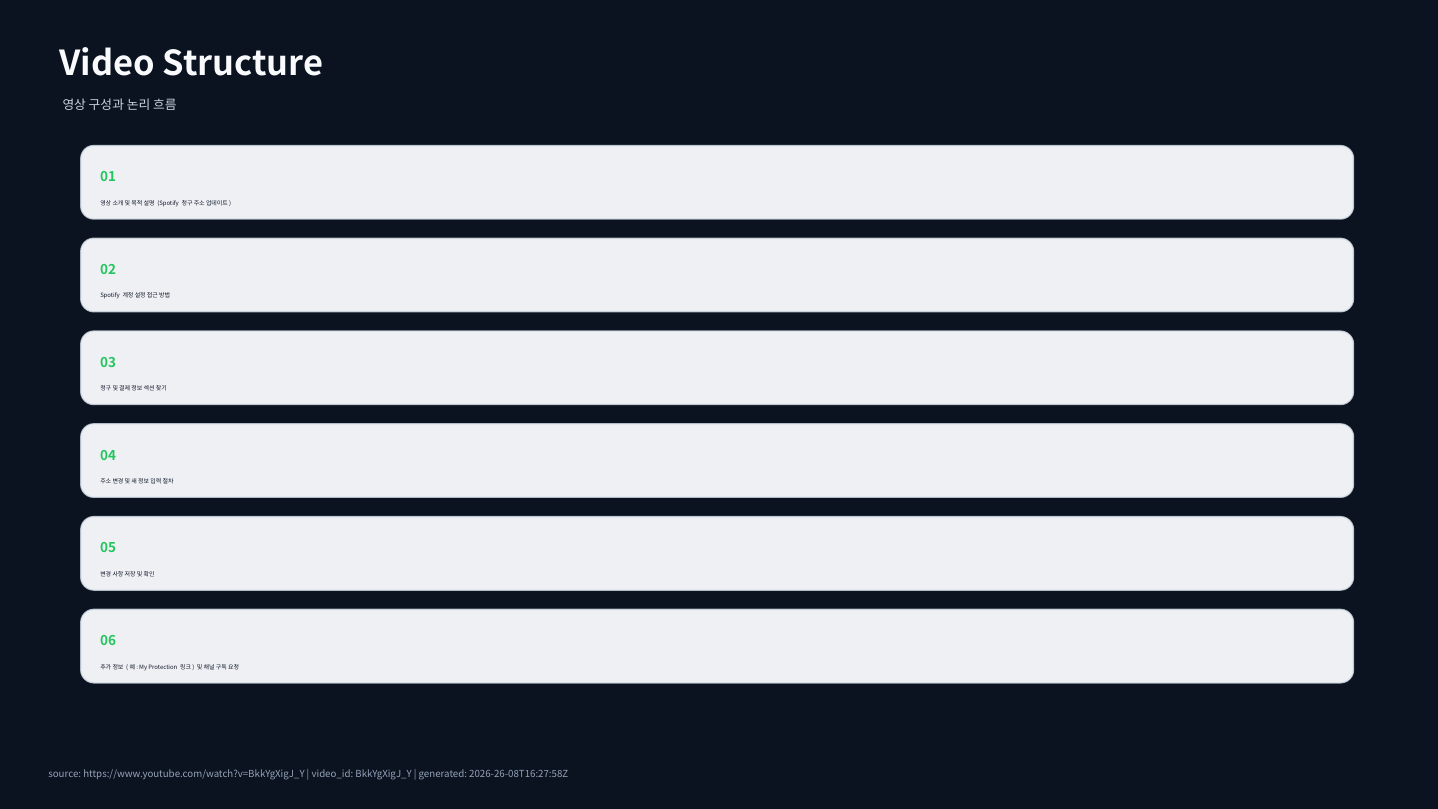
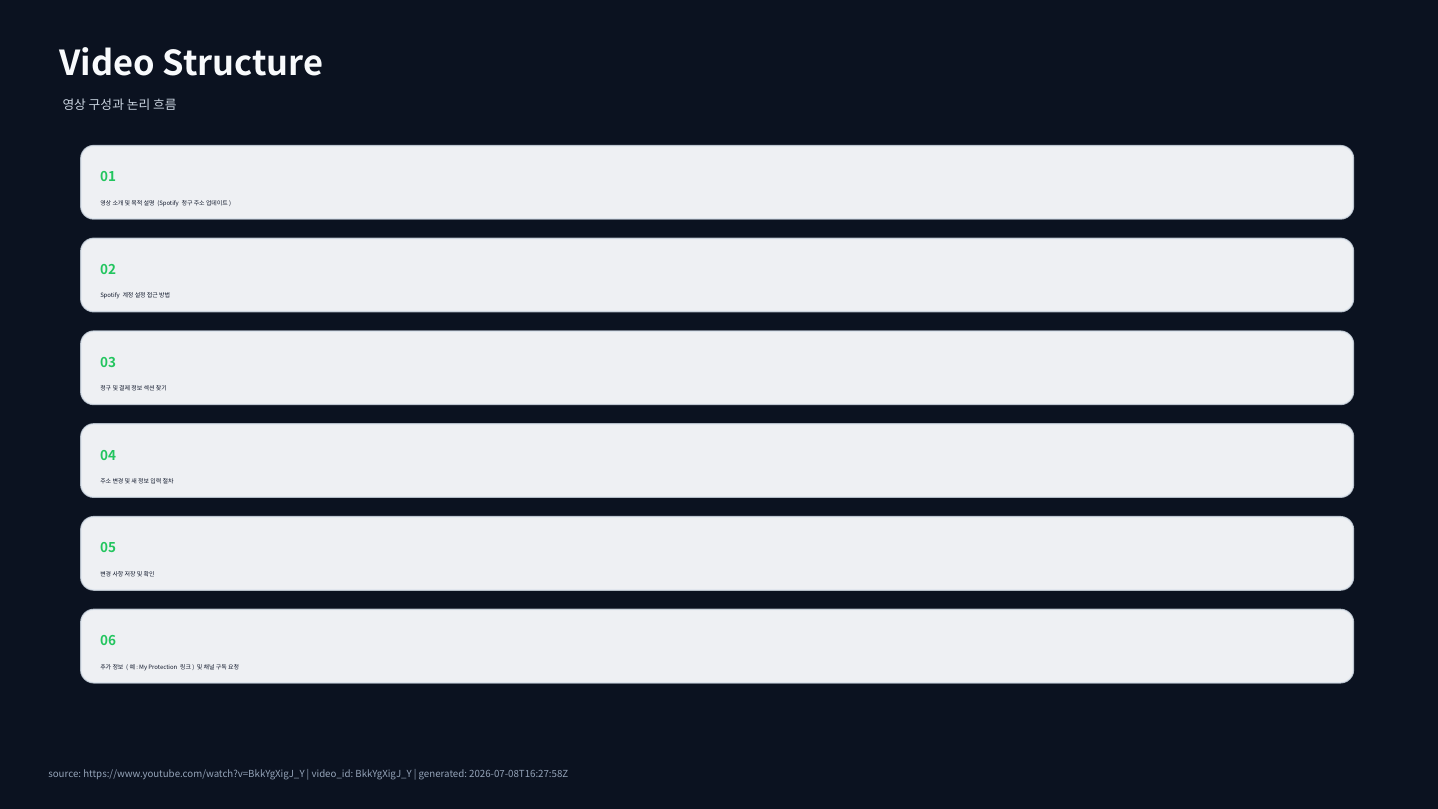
2026-26-08T16:27:58Z: 2026-26-08T16:27:58Z -> 2026-07-08T16:27:58Z
